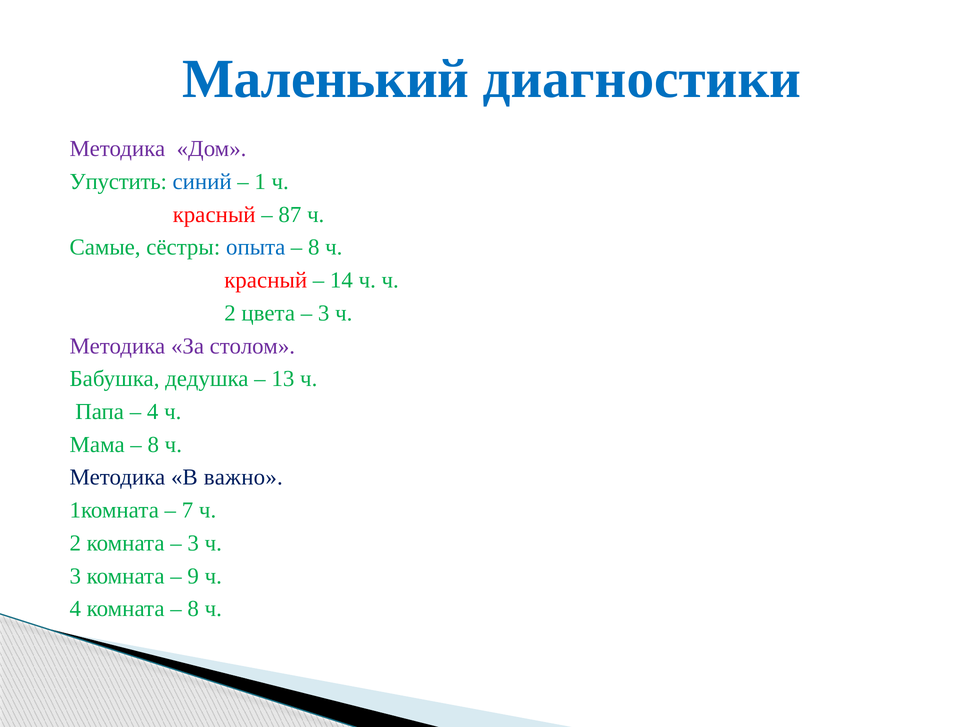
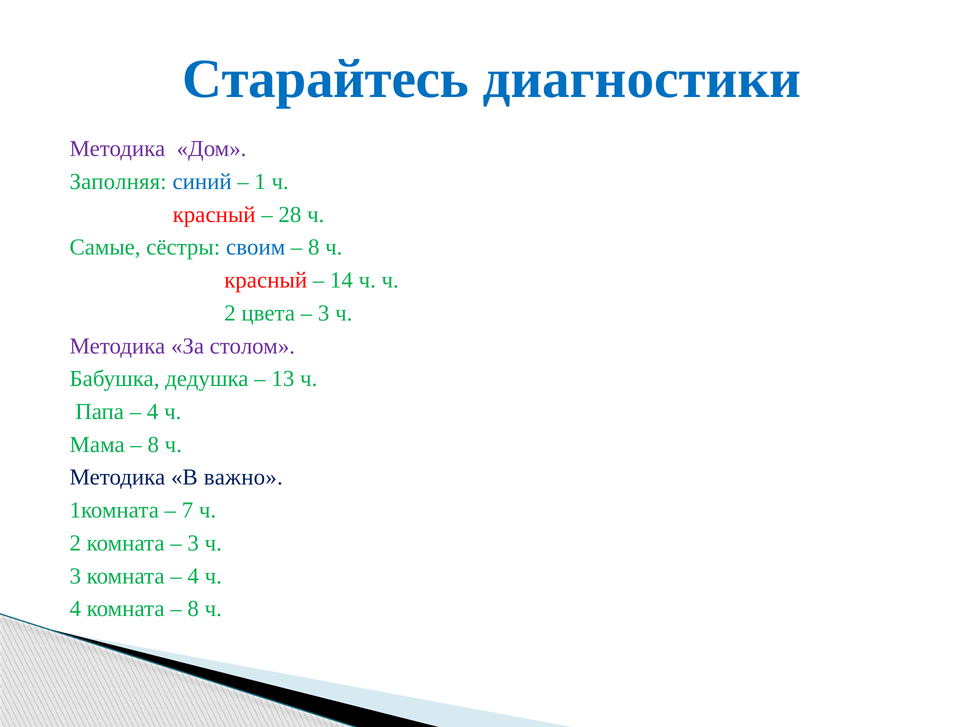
Маленький: Маленький -> Старайтесь
Упустить: Упустить -> Заполняя
87: 87 -> 28
опыта: опыта -> своим
9 at (193, 576): 9 -> 4
